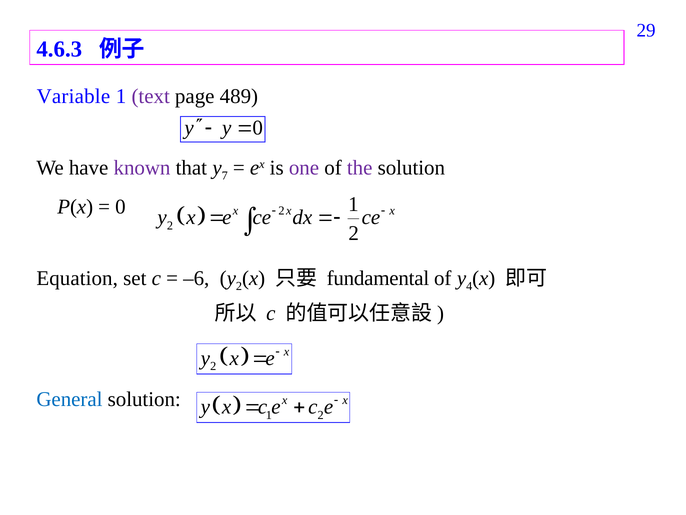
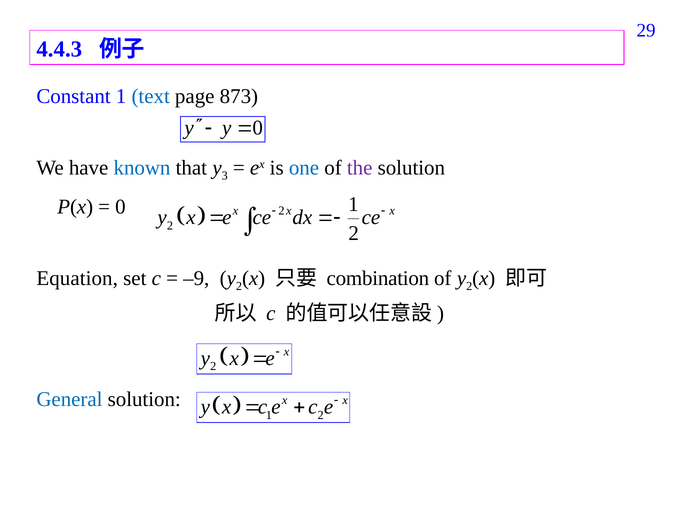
4.6.3: 4.6.3 -> 4.4.3
Variable: Variable -> Constant
text colour: purple -> blue
489: 489 -> 873
known colour: purple -> blue
7: 7 -> 3
one colour: purple -> blue
–6: –6 -> –9
fundamental: fundamental -> combination
4 at (469, 286): 4 -> 2
